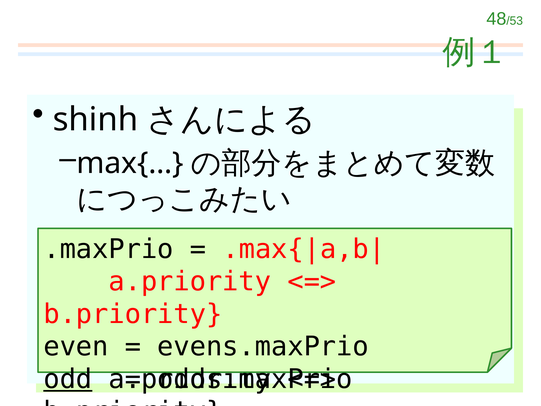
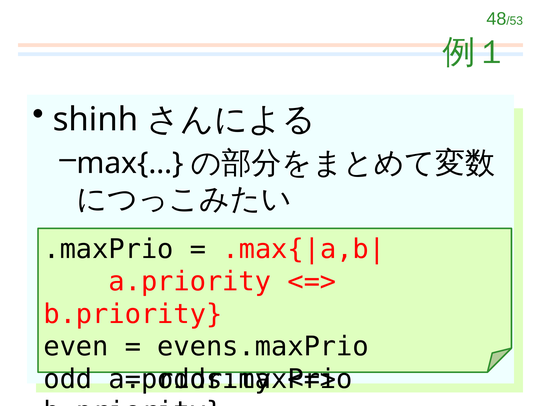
odd at (68, 379) underline: present -> none
